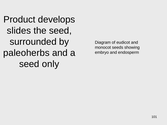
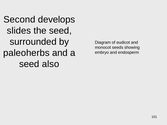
Product: Product -> Second
only: only -> also
